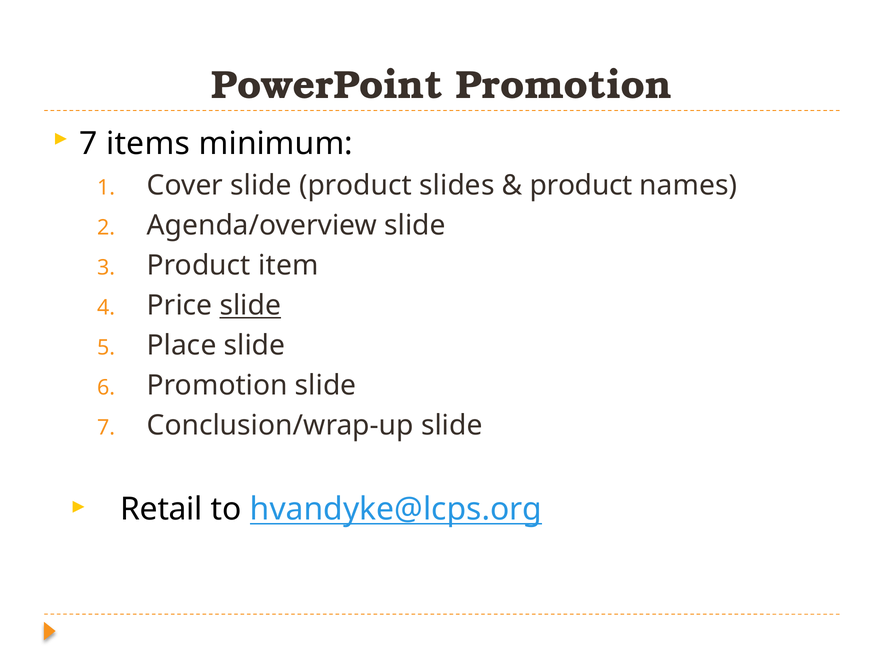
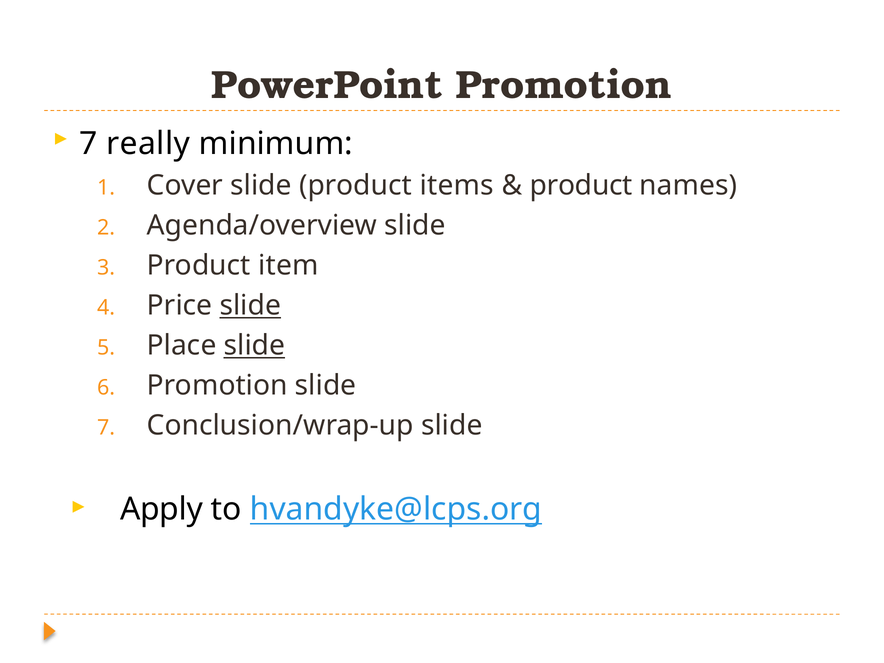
items: items -> really
slides: slides -> items
slide at (254, 346) underline: none -> present
Retail: Retail -> Apply
